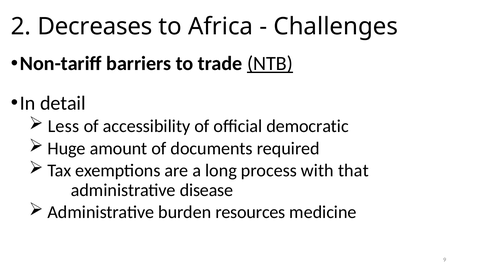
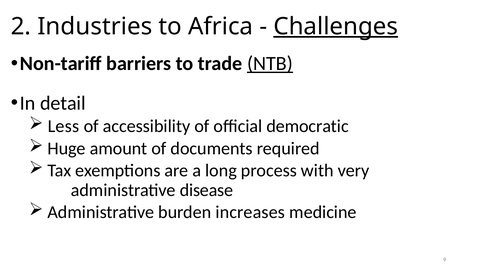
Decreases: Decreases -> Industries
Challenges underline: none -> present
that: that -> very
resources: resources -> increases
